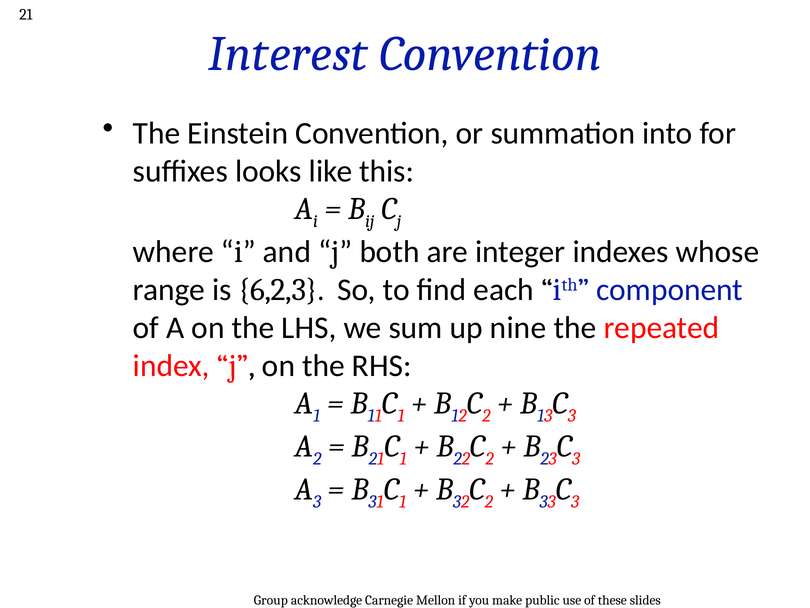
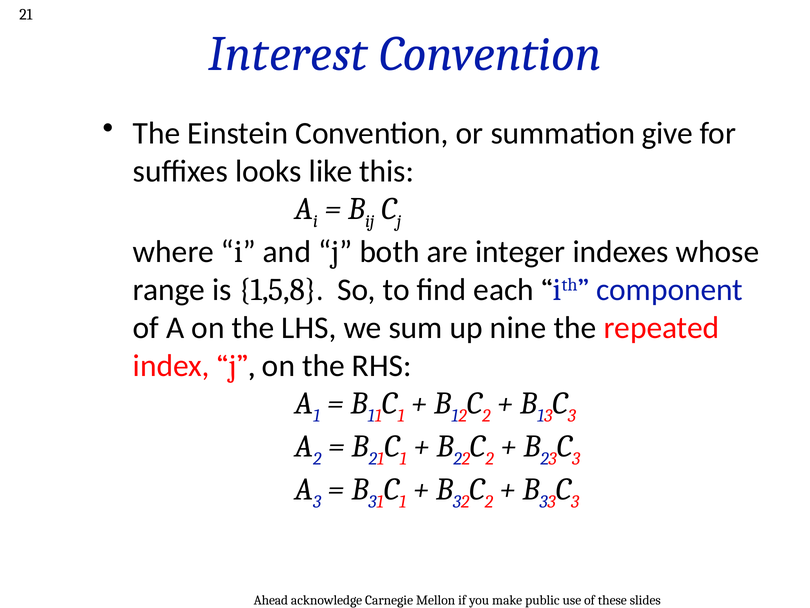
into: into -> give
6,2,3: 6,2,3 -> 1,5,8
Group: Group -> Ahead
